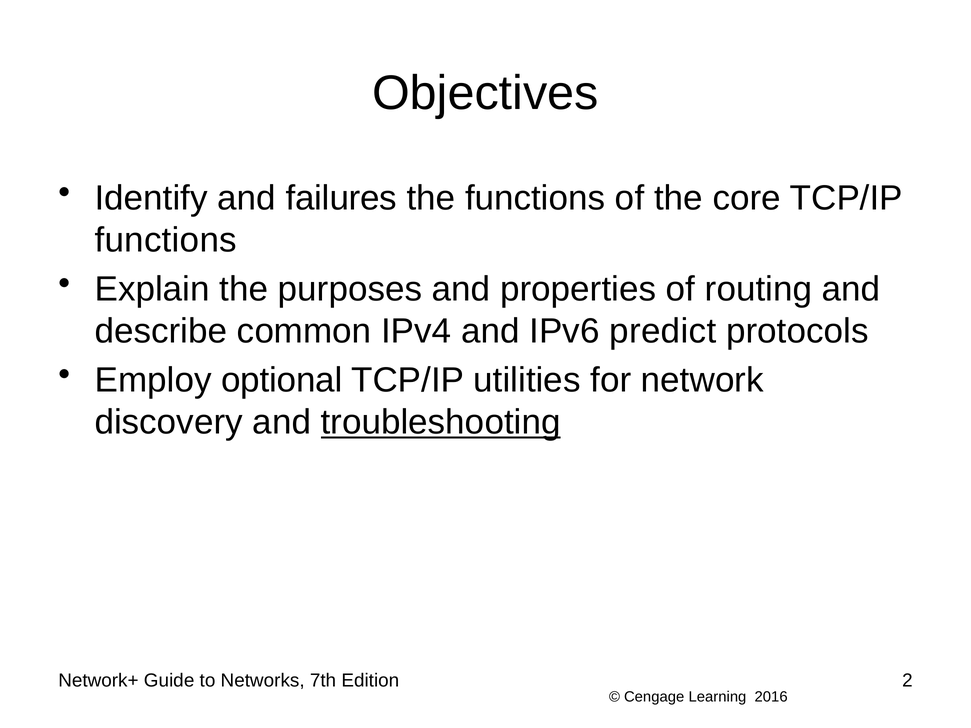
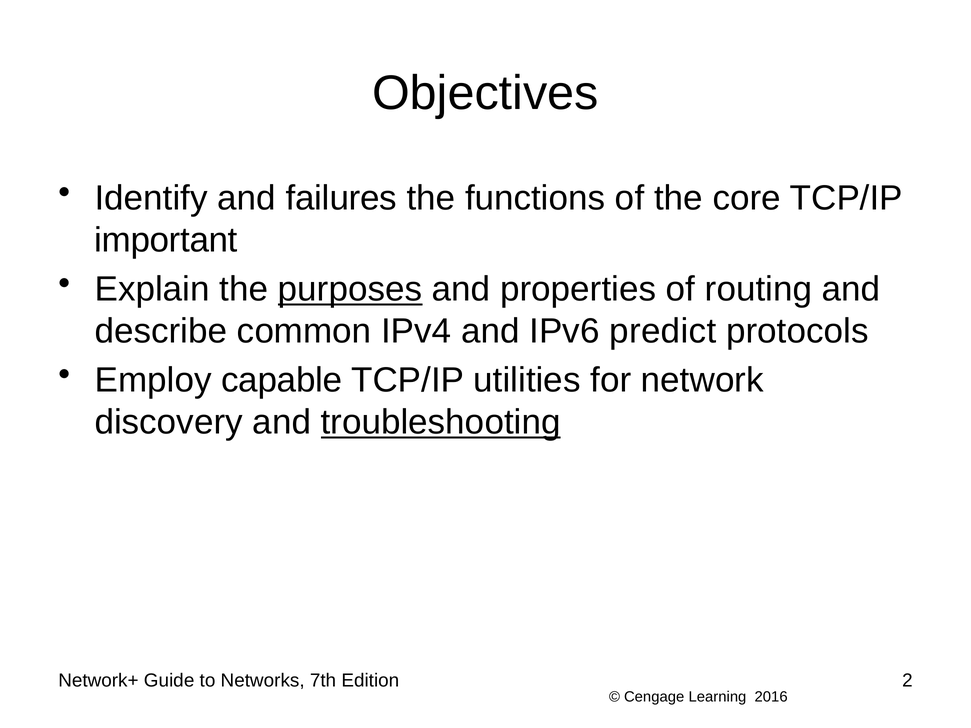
functions at (166, 240): functions -> important
purposes underline: none -> present
optional: optional -> capable
